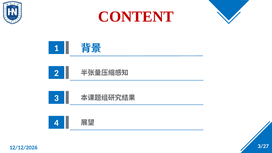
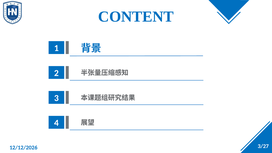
CONTENT colour: red -> blue
